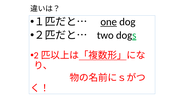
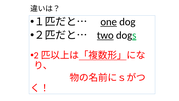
two underline: none -> present
